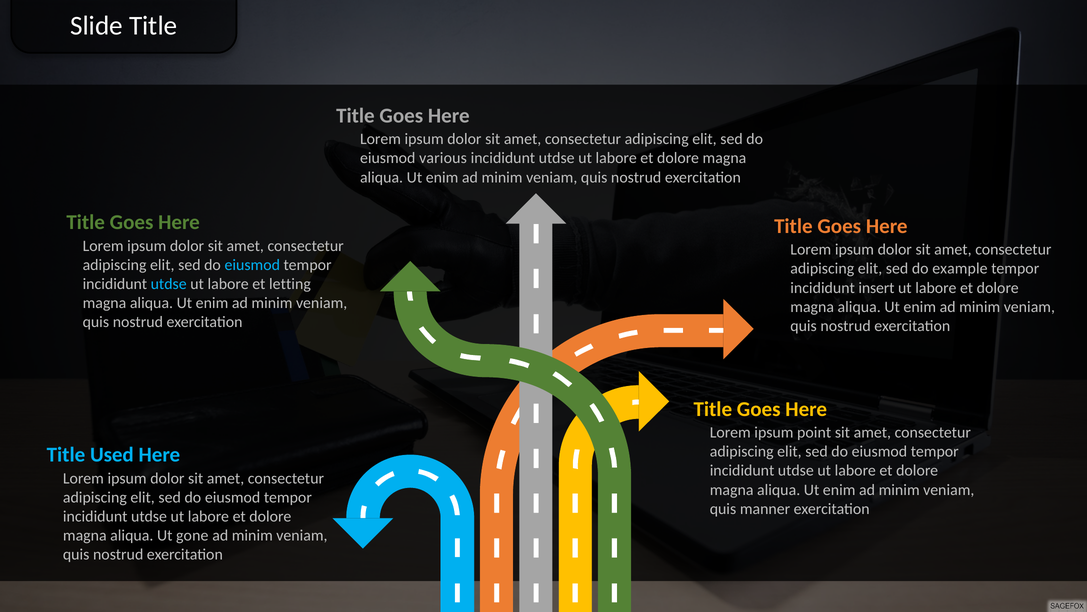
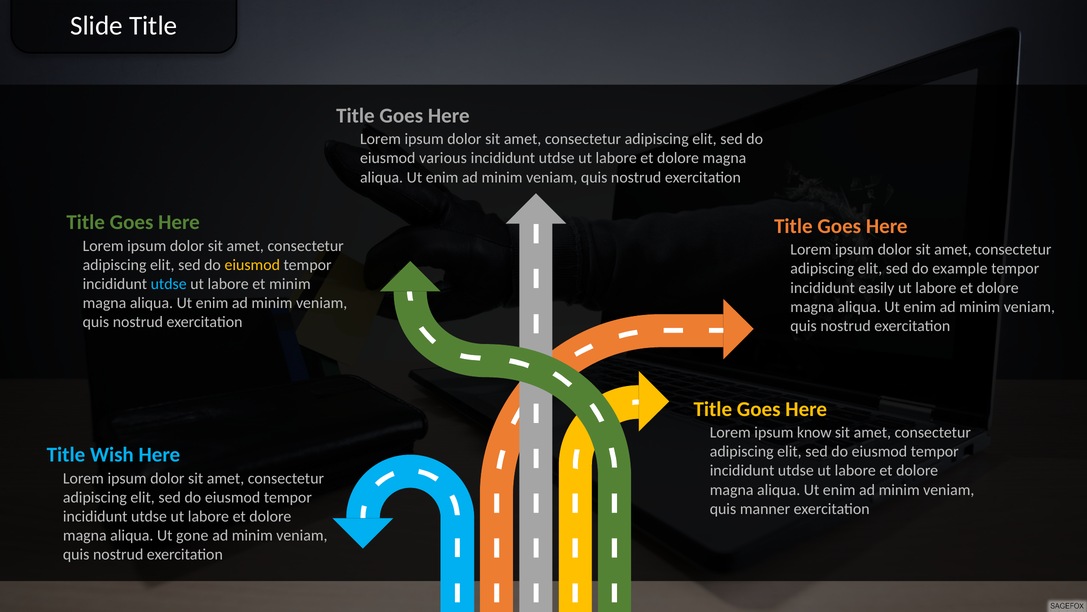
eiusmod at (252, 265) colour: light blue -> yellow
et letting: letting -> minim
insert: insert -> easily
point: point -> know
Used: Used -> Wish
